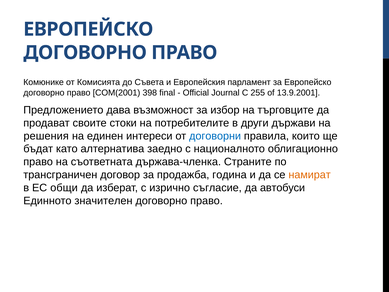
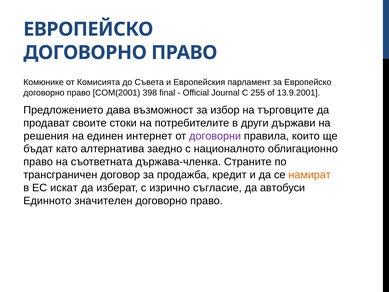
интереси: интереси -> интернет
договорни colour: blue -> purple
година: година -> кредит
общи: общи -> искат
